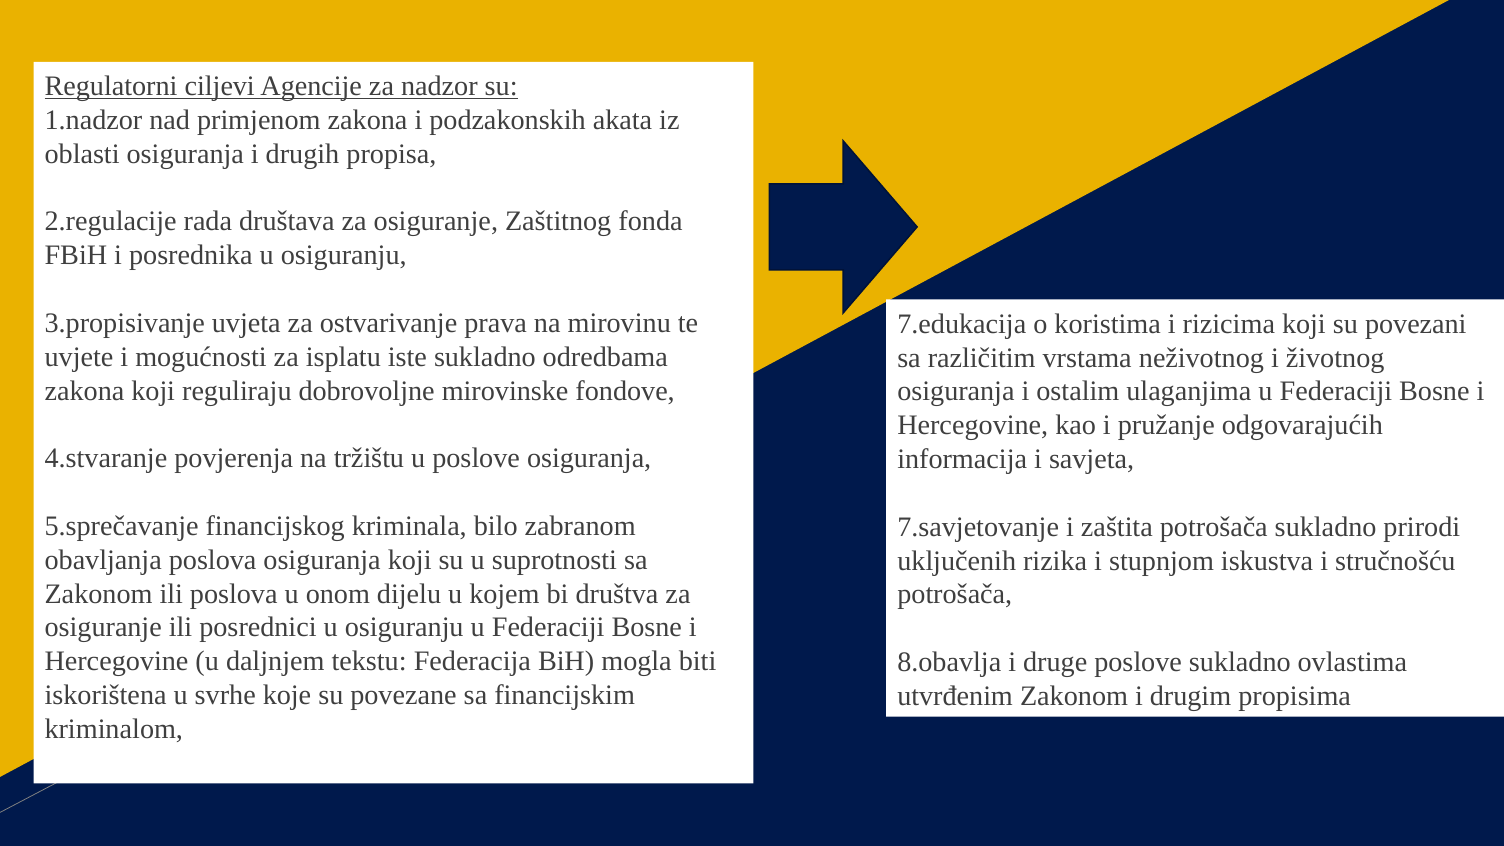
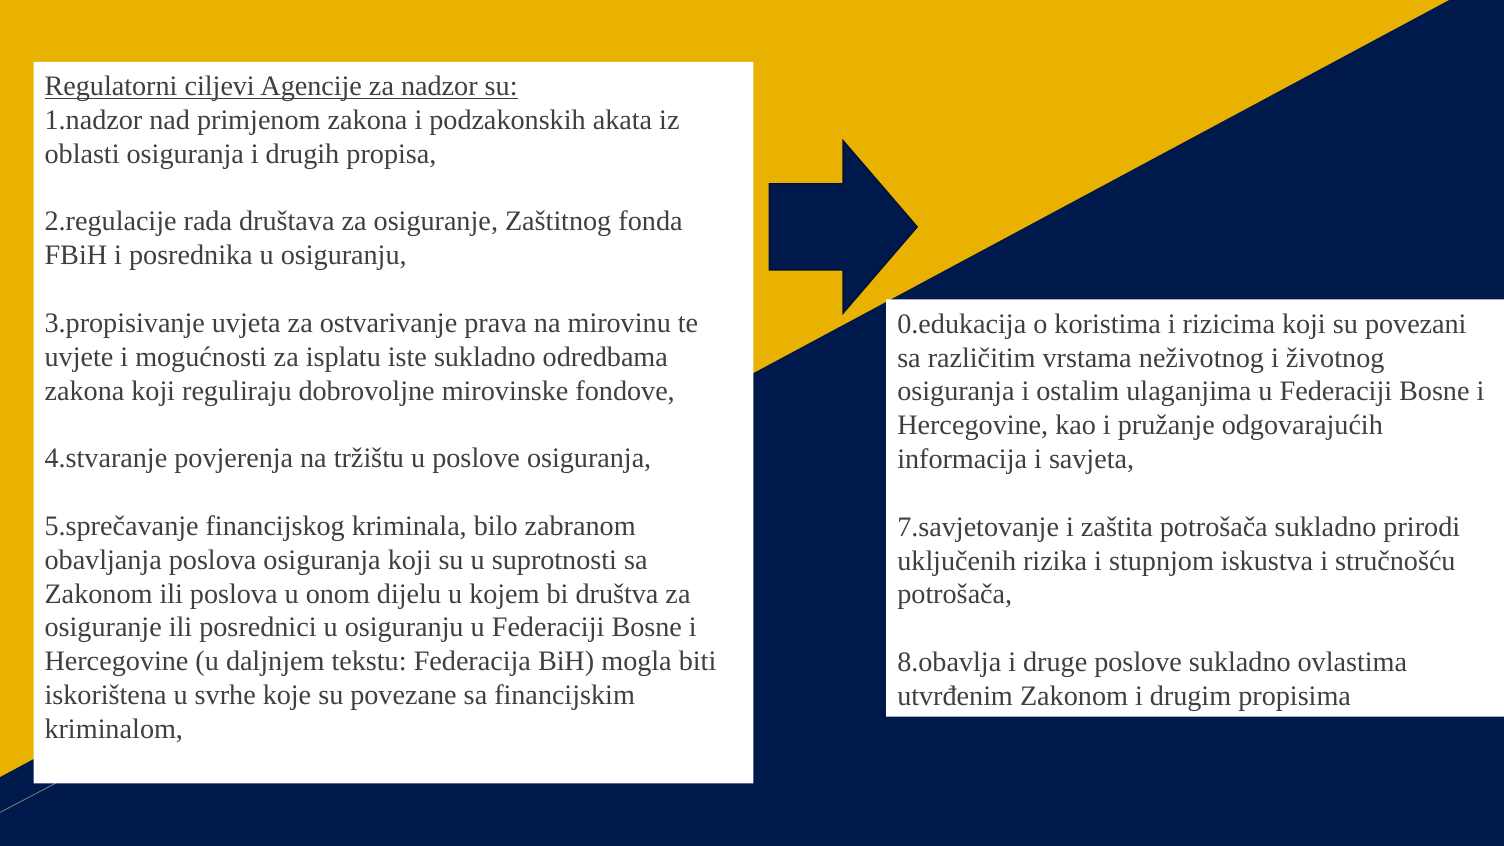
7.edukacija: 7.edukacija -> 0.edukacija
